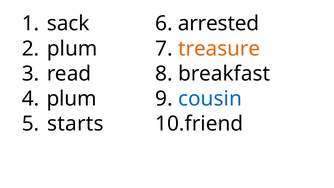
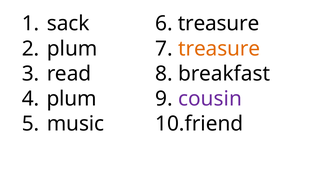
6 arrested: arrested -> treasure
cousin colour: blue -> purple
starts: starts -> music
